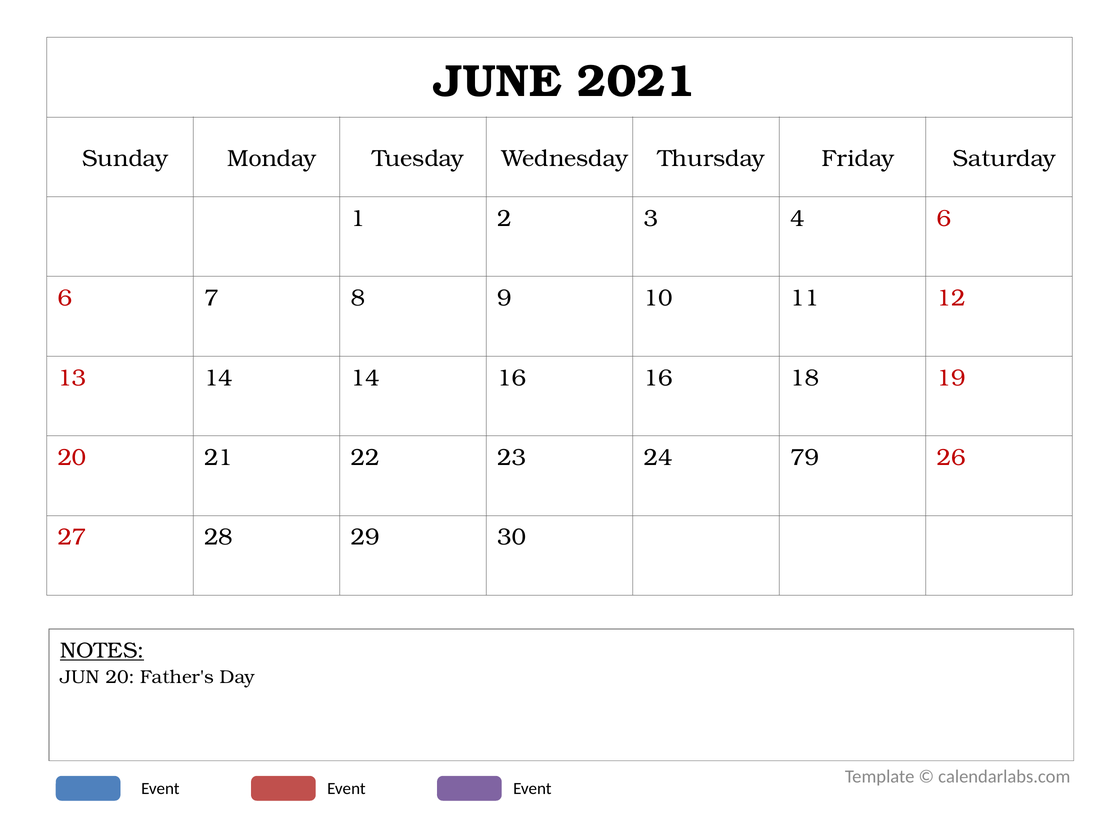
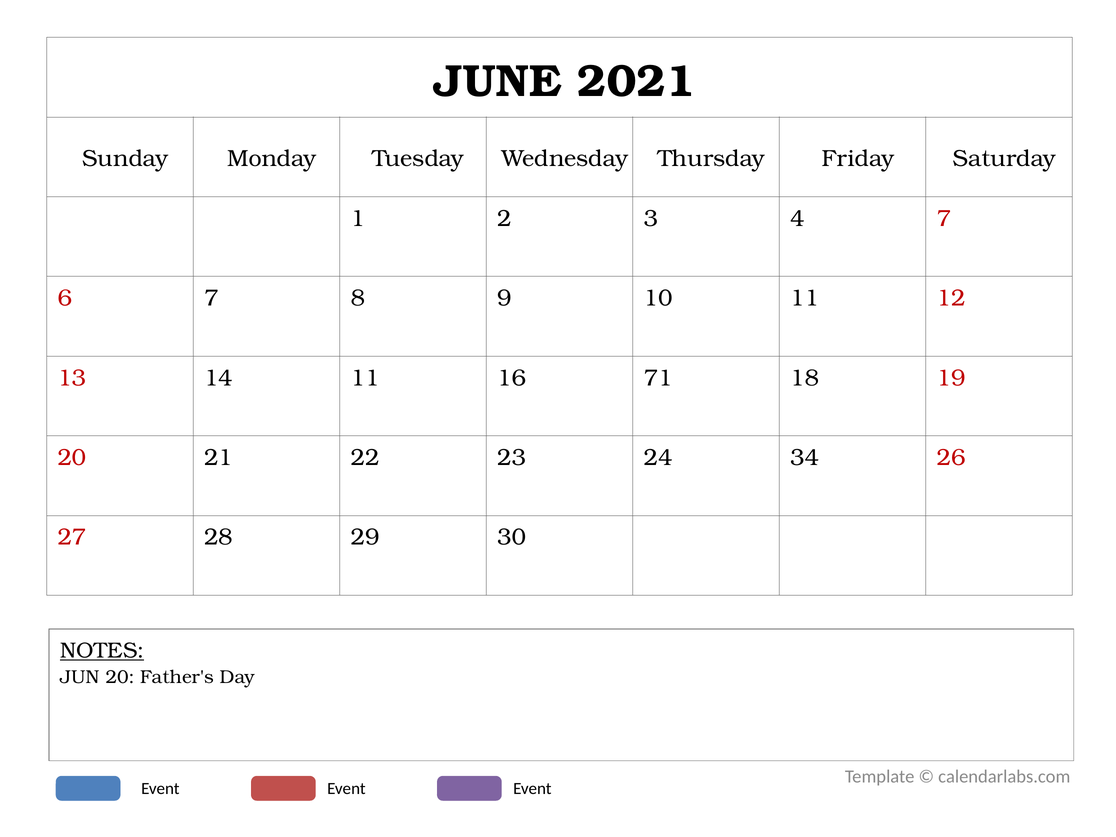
4 6: 6 -> 7
14 14: 14 -> 11
16 16: 16 -> 71
79: 79 -> 34
